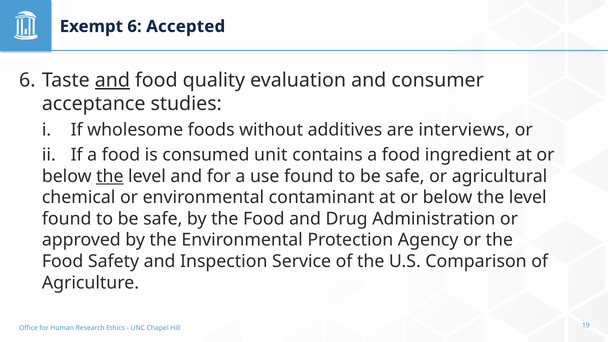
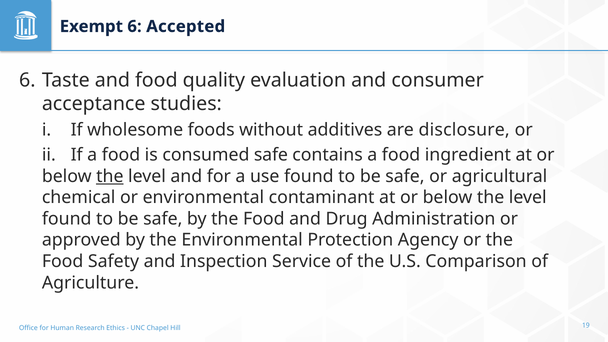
and at (112, 80) underline: present -> none
interviews: interviews -> disclosure
consumed unit: unit -> safe
